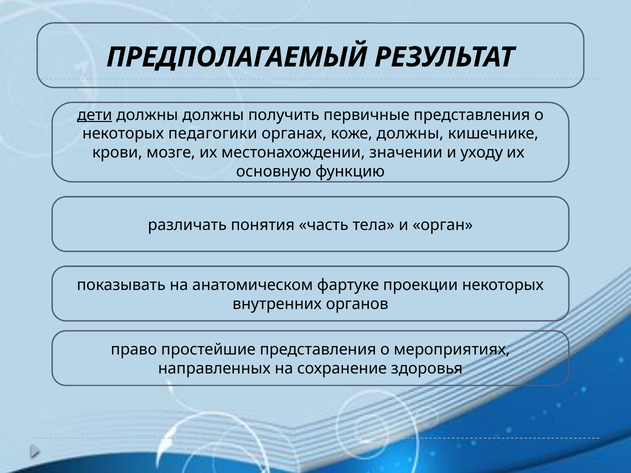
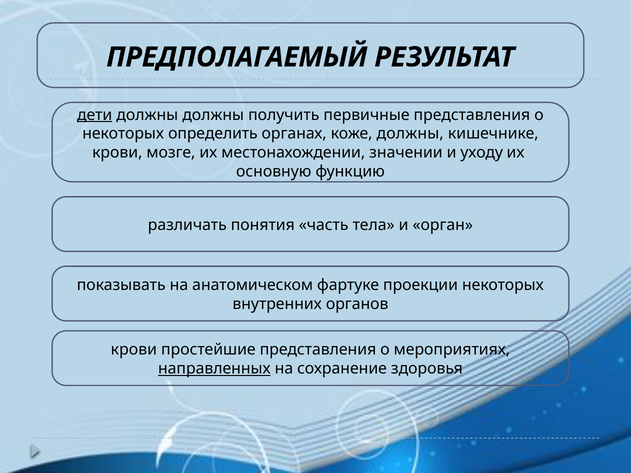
педагогики: педагогики -> определить
право at (134, 350): право -> крови
направленных underline: none -> present
